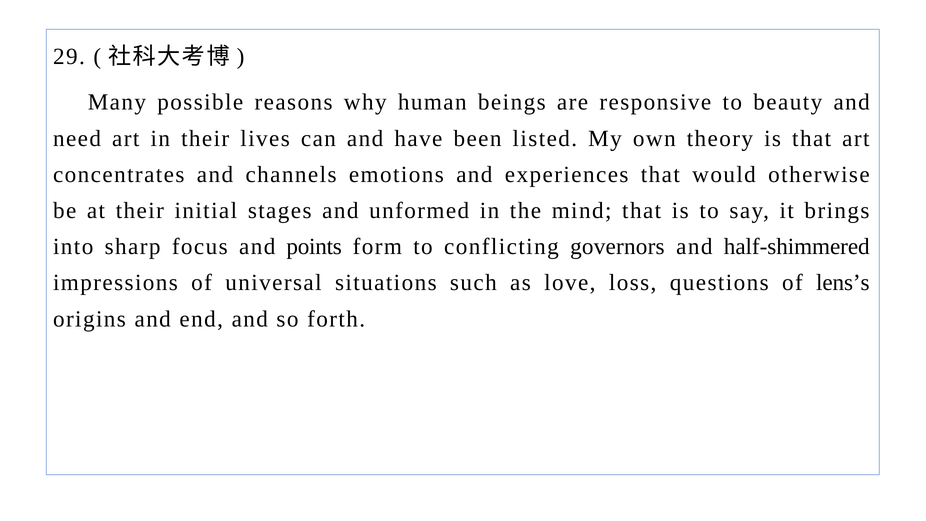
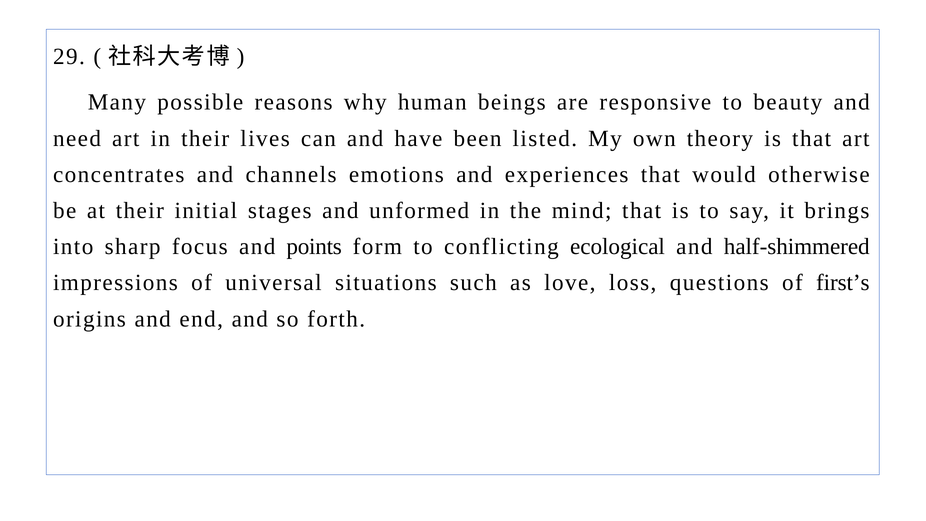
governors: governors -> ecological
lens’s: lens’s -> first’s
